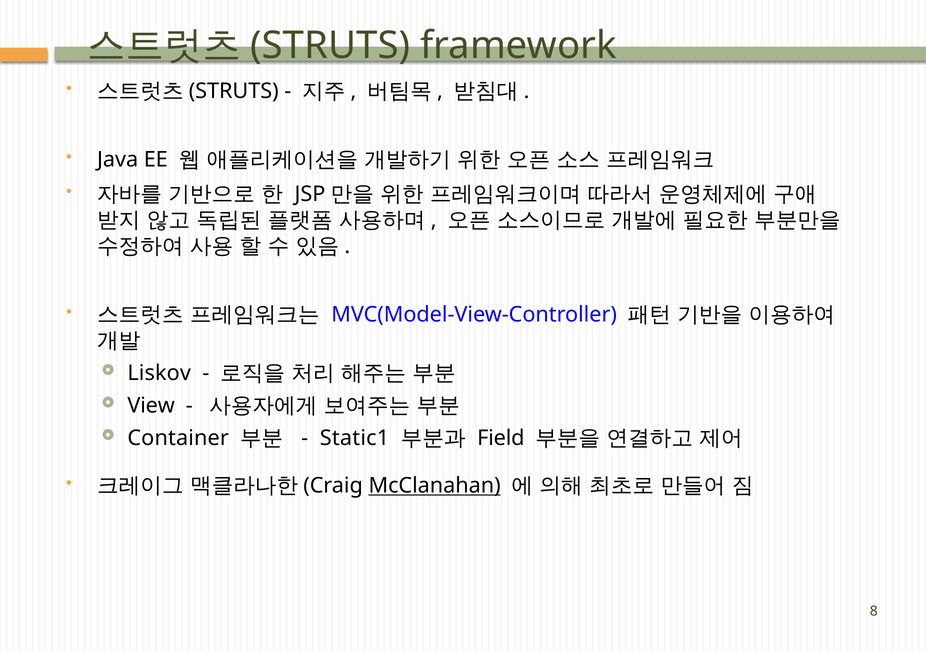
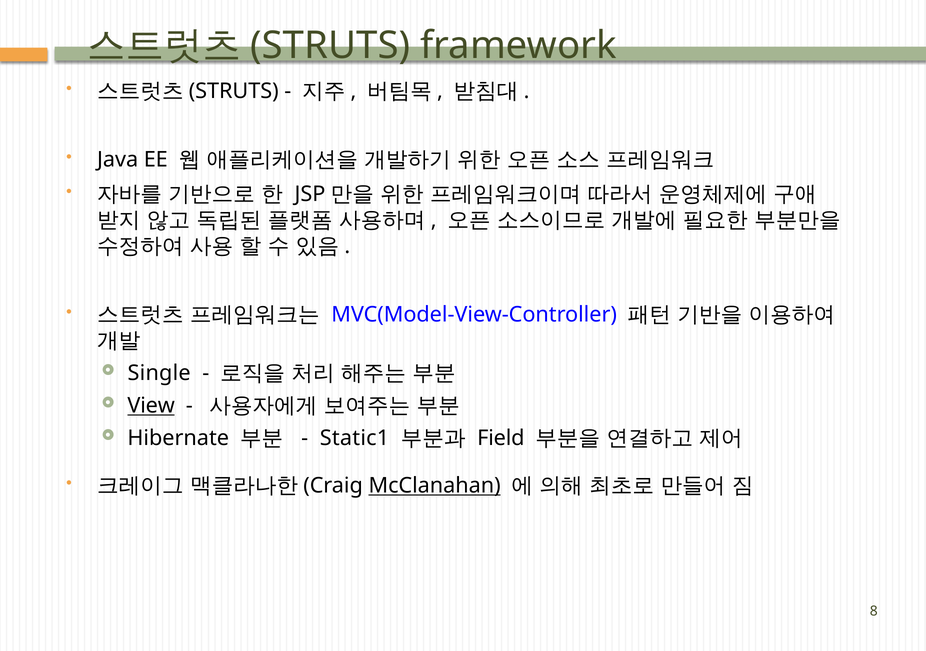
Liskov: Liskov -> Single
View underline: none -> present
Container: Container -> Hibernate
